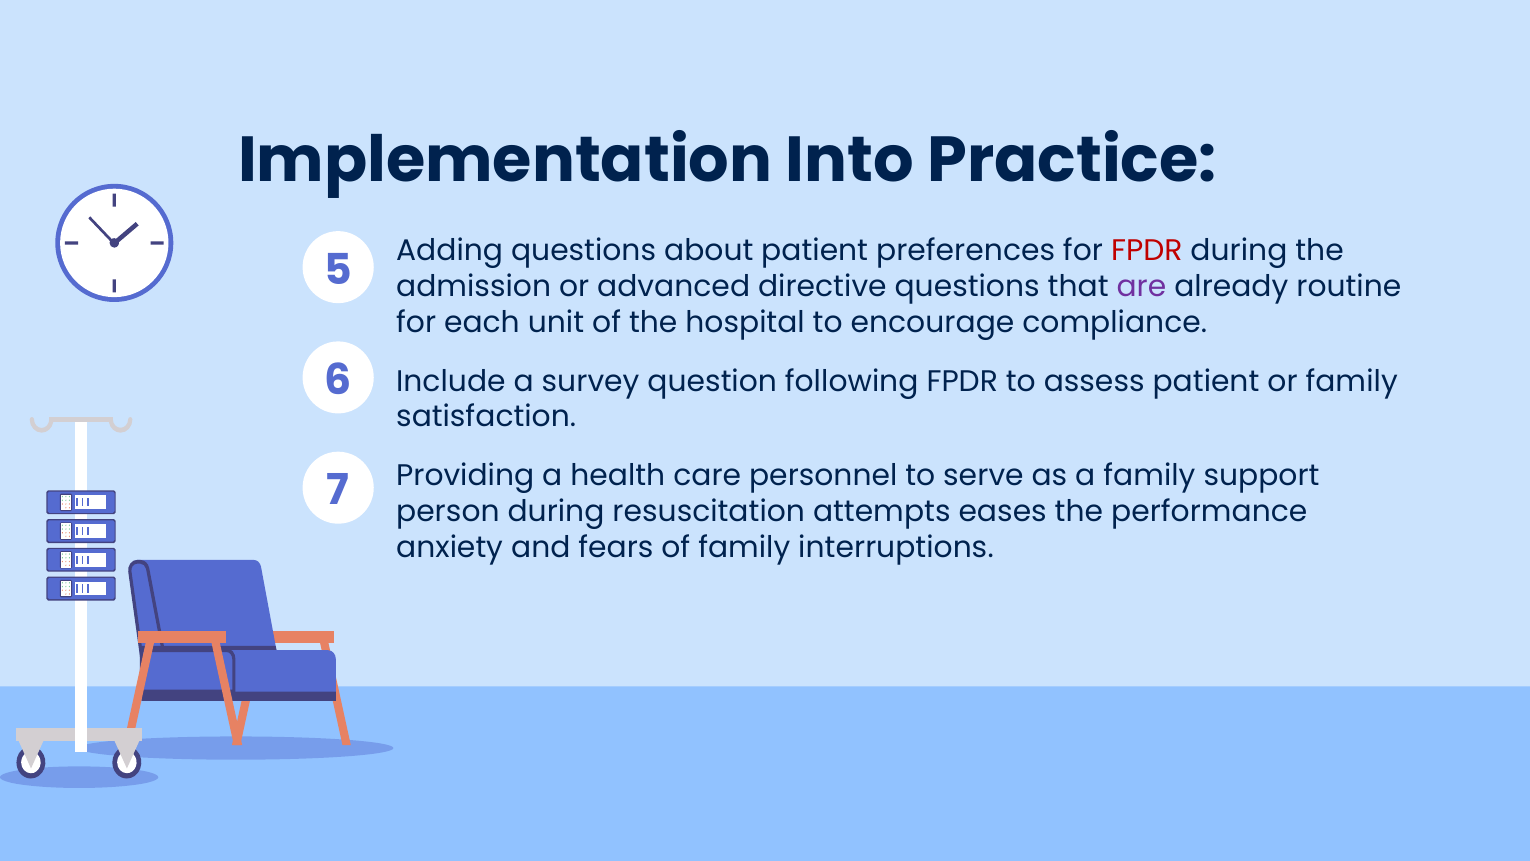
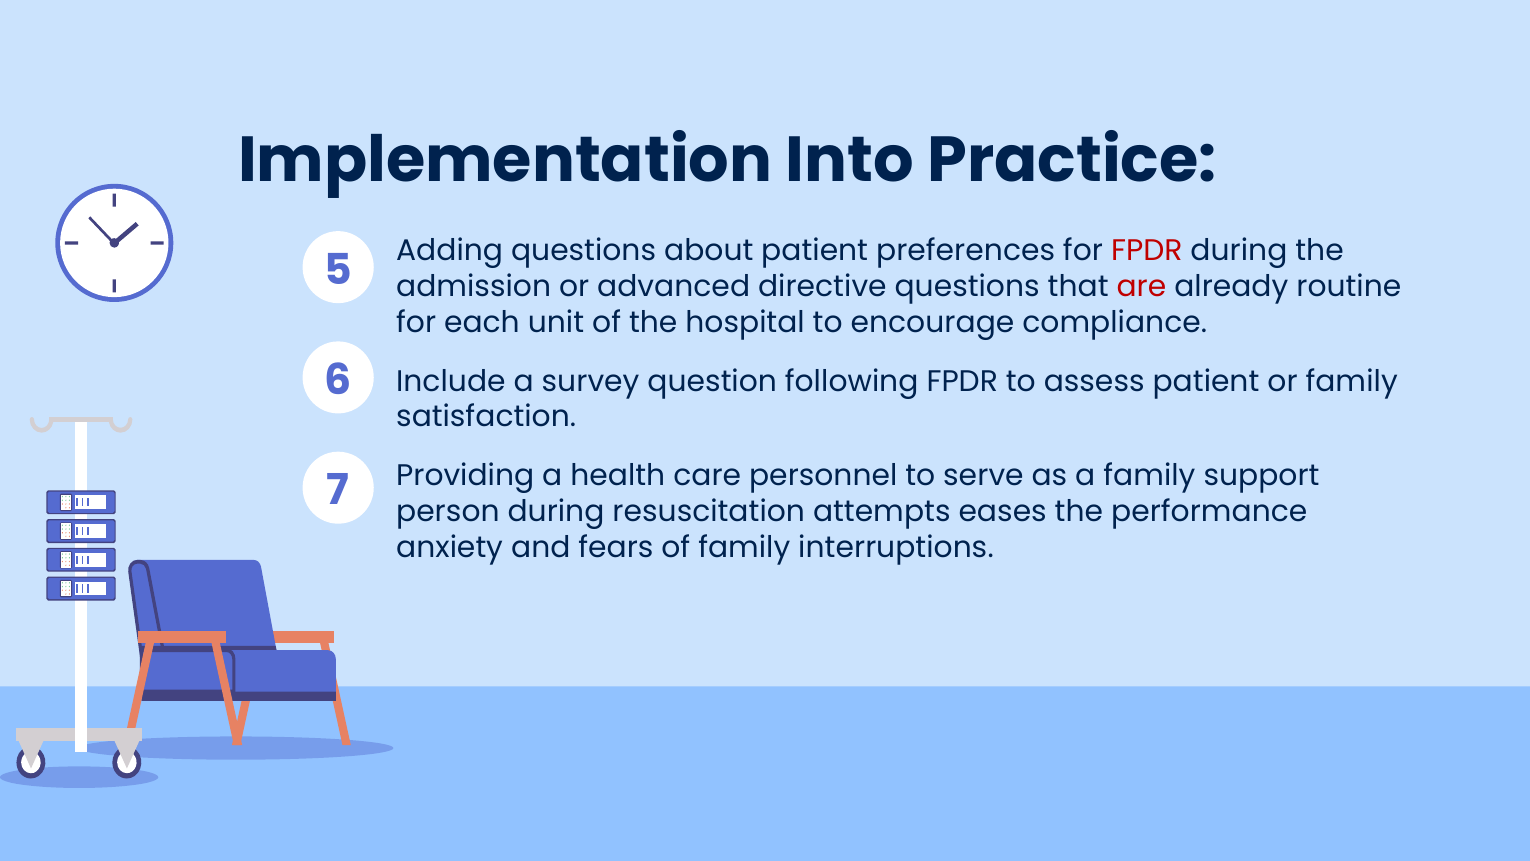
are colour: purple -> red
